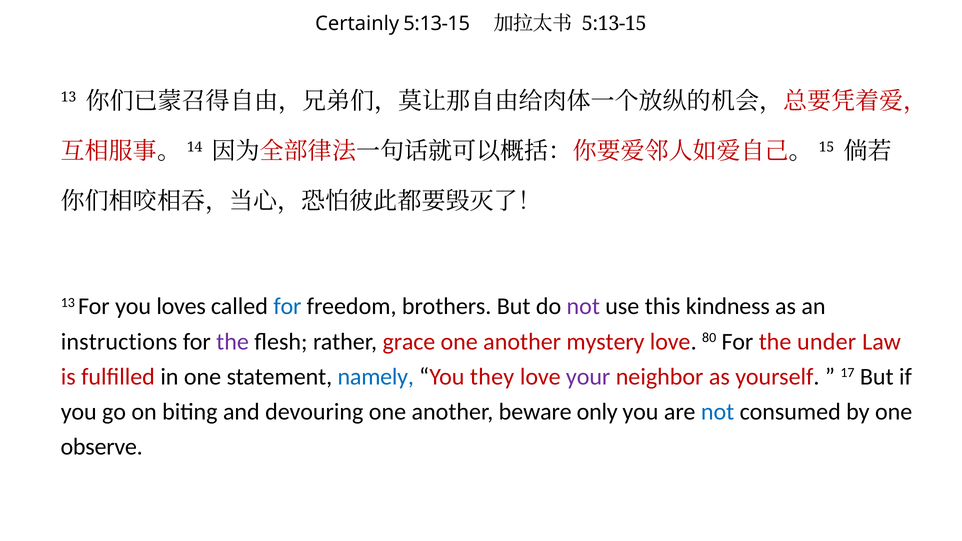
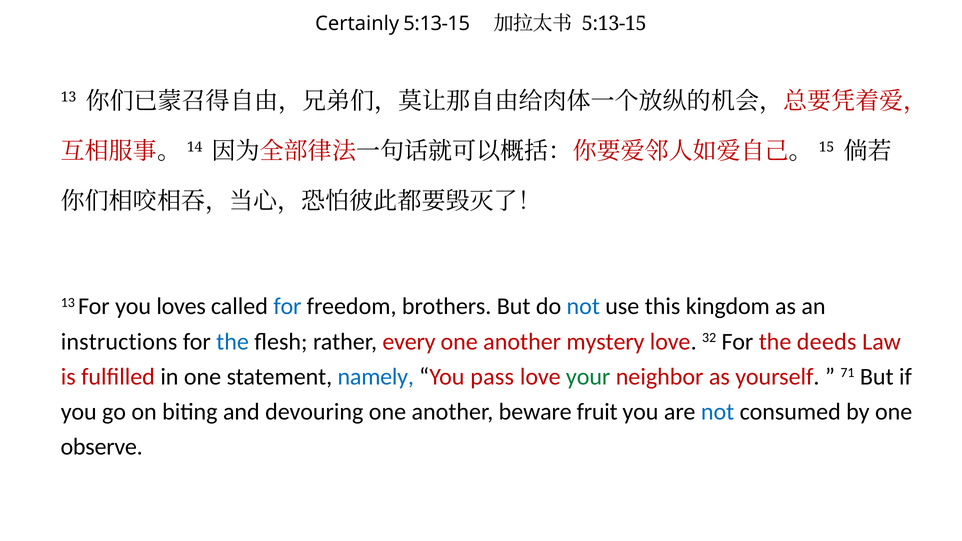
not at (583, 307) colour: purple -> blue
kindness: kindness -> kingdom
the at (233, 342) colour: purple -> blue
grace: grace -> every
80: 80 -> 32
under: under -> deeds
they: they -> pass
your colour: purple -> green
17: 17 -> 71
only: only -> fruit
